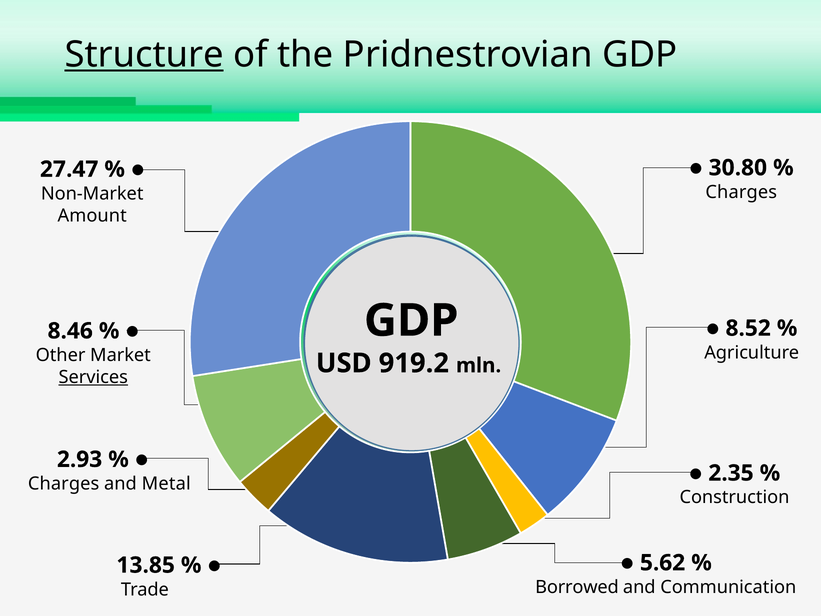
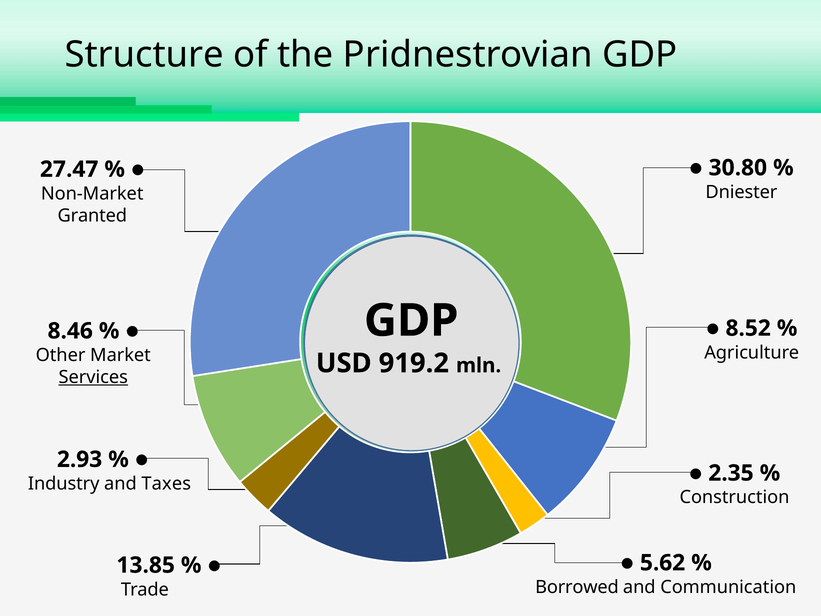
Structure underline: present -> none
Charges at (741, 192): Charges -> Dniester
Amount: Amount -> Granted
Charges at (64, 484): Charges -> Industry
Metal: Metal -> Taxes
